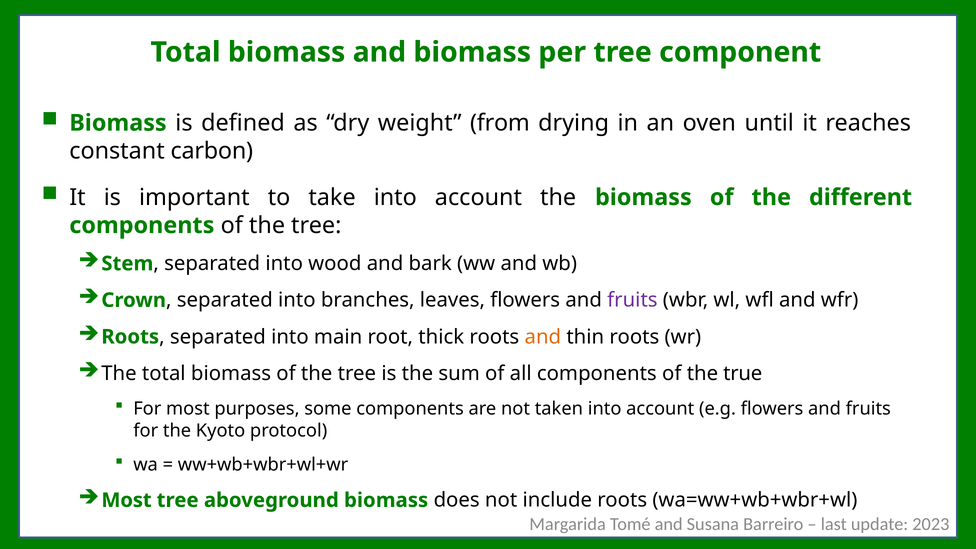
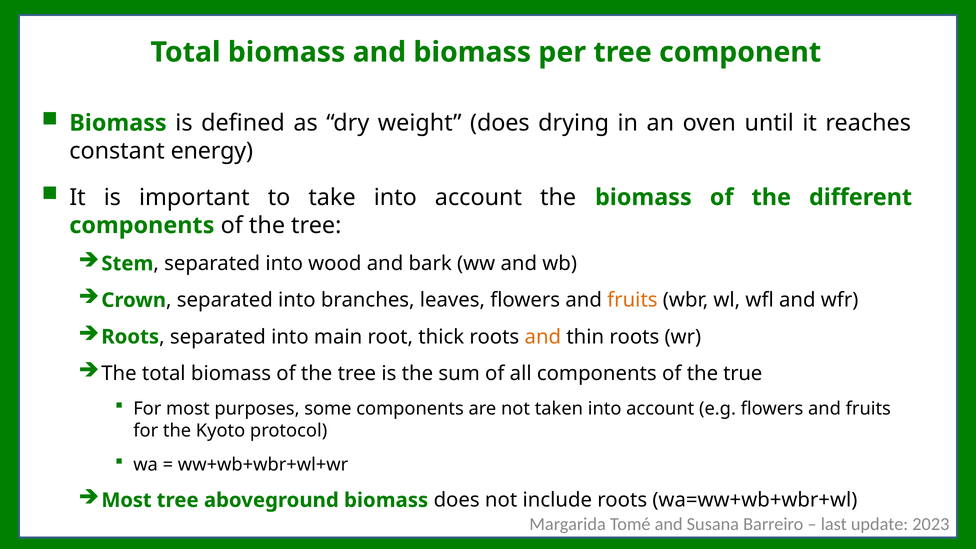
weight from: from -> does
carbon: carbon -> energy
fruits at (632, 300) colour: purple -> orange
